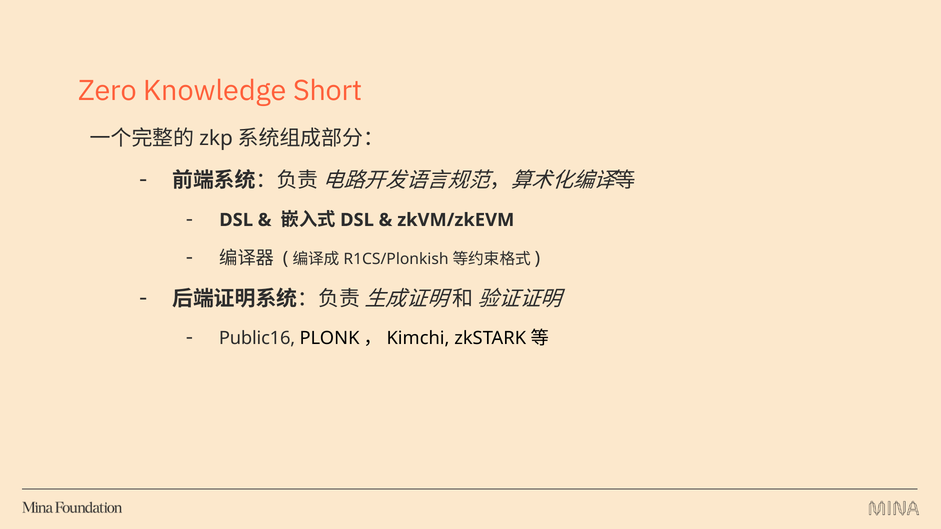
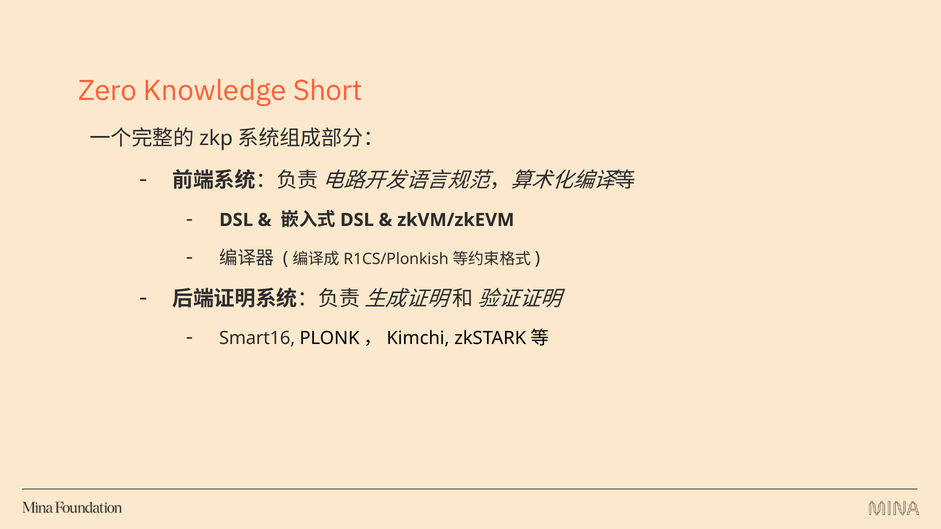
Public16: Public16 -> Smart16
